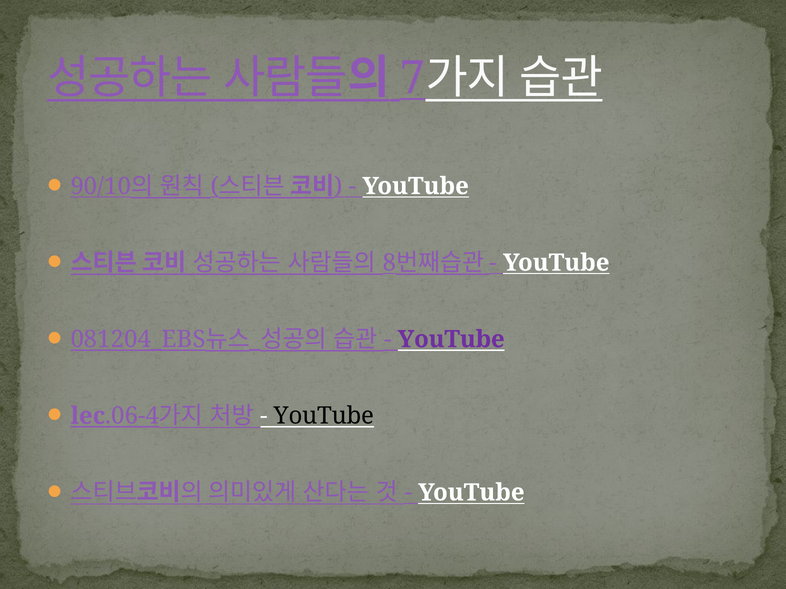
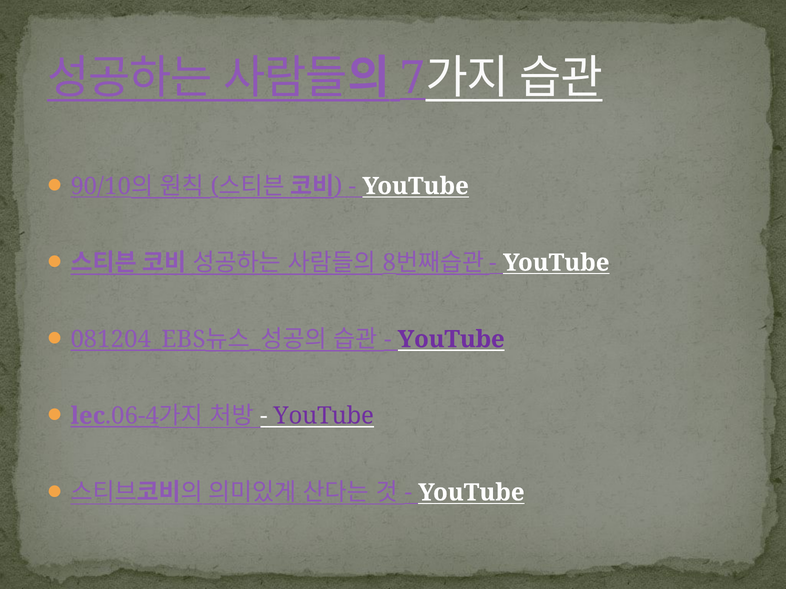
YouTube at (324, 416) colour: black -> purple
